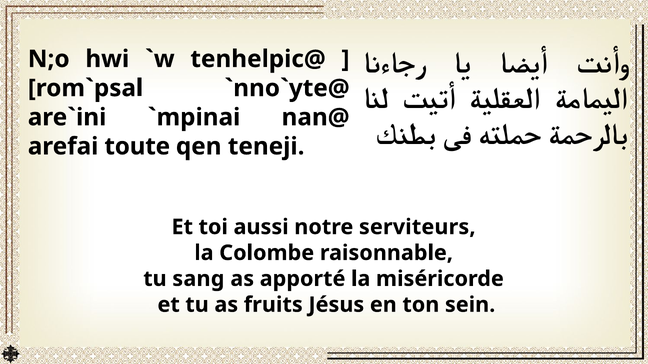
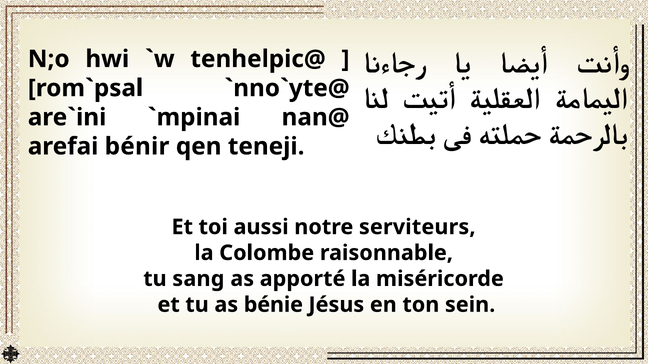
toute: toute -> bénir
fruits: fruits -> bénie
